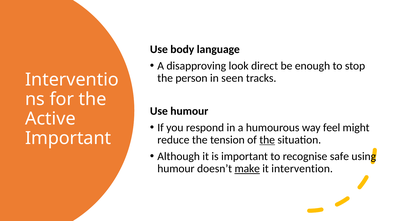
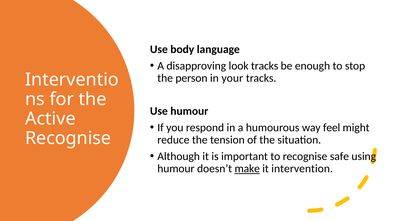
look direct: direct -> tracks
seen: seen -> your
Important at (68, 138): Important -> Recognise
the at (267, 140) underline: present -> none
